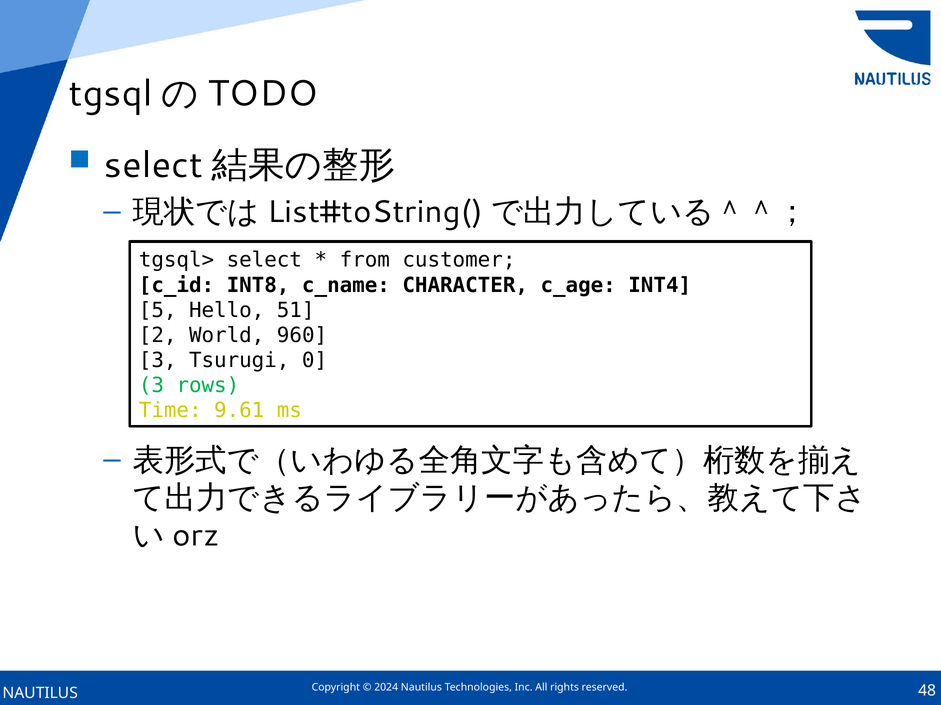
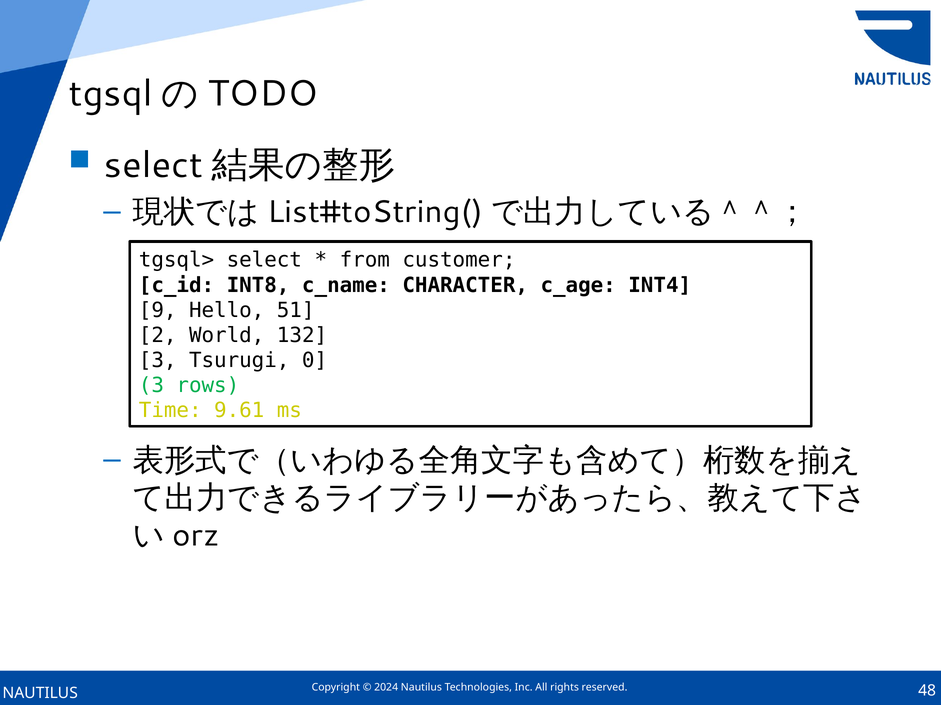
5: 5 -> 9
960: 960 -> 132
